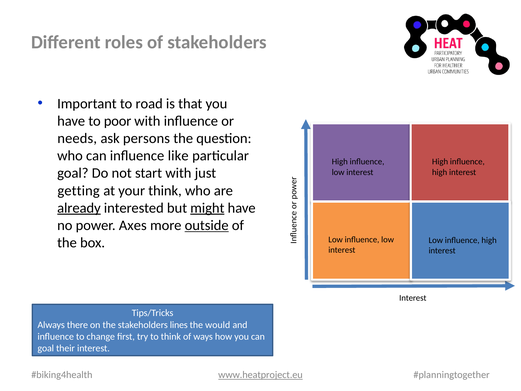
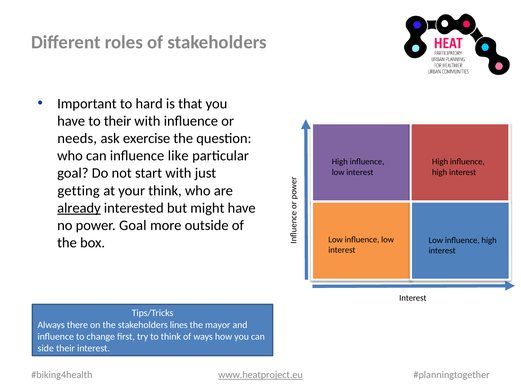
road: road -> hard
to poor: poor -> their
persons: persons -> exercise
might underline: present -> none
power Axes: Axes -> Goal
outside underline: present -> none
would: would -> mayor
goal at (46, 348): goal -> side
